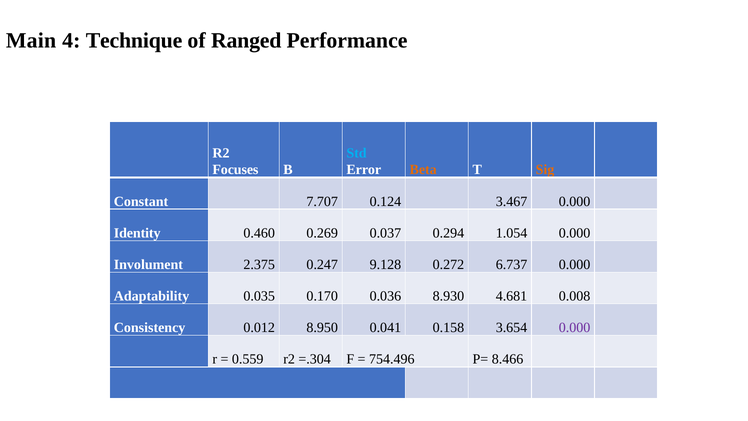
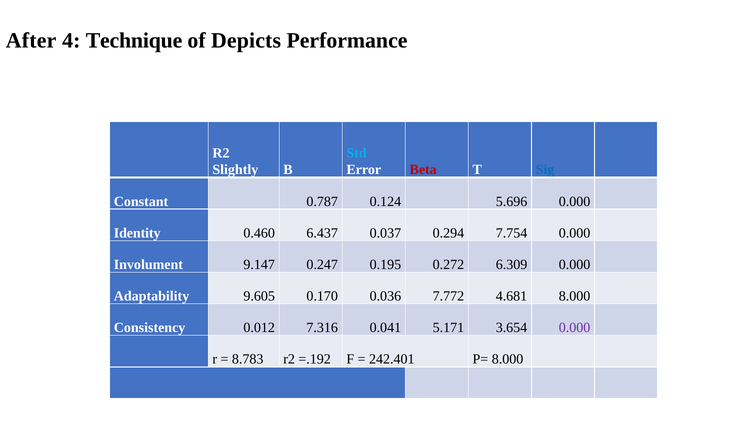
Main: Main -> After
Ranged: Ranged -> Depicts
Focuses: Focuses -> Slightly
Beta colour: orange -> red
Sig colour: orange -> blue
7.707: 7.707 -> 0.787
3.467: 3.467 -> 5.696
0.269: 0.269 -> 6.437
1.054: 1.054 -> 7.754
2.375: 2.375 -> 9.147
9.128: 9.128 -> 0.195
6.737: 6.737 -> 6.309
0.035: 0.035 -> 9.605
8.930: 8.930 -> 7.772
4.681 0.008: 0.008 -> 8.000
8.950: 8.950 -> 7.316
0.158: 0.158 -> 5.171
0.559: 0.559 -> 8.783
=.304: =.304 -> =.192
754.496: 754.496 -> 242.401
P= 8.466: 8.466 -> 8.000
